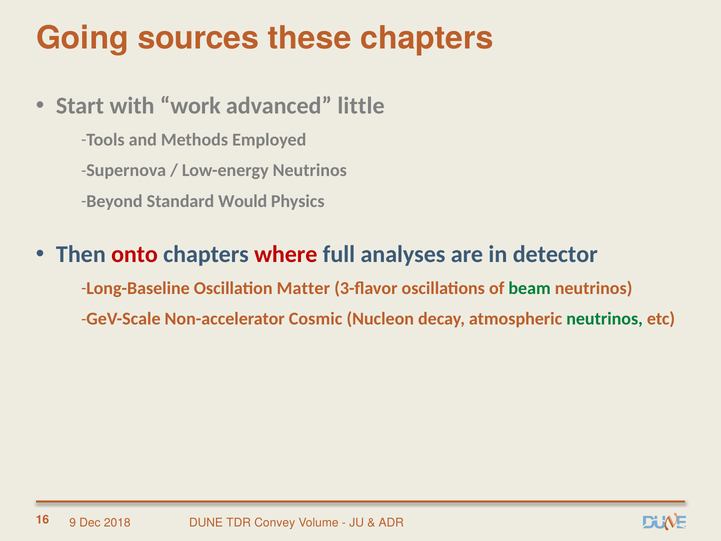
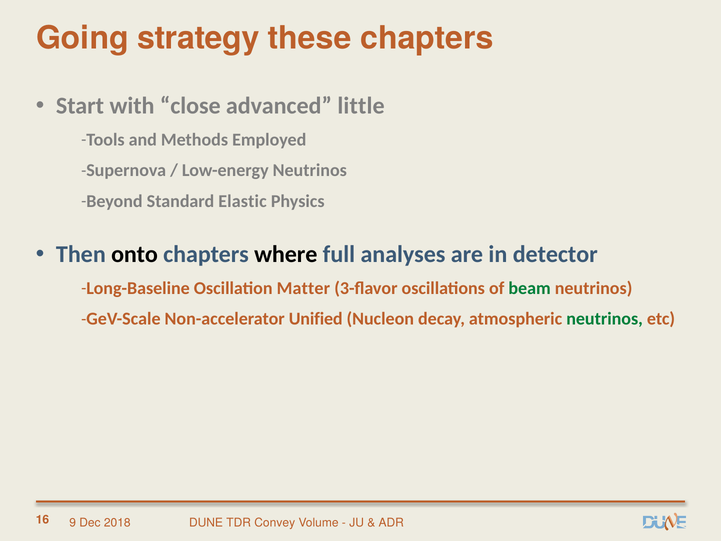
sources: sources -> strategy
work: work -> close
Would: Would -> Elastic
onto colour: red -> black
where colour: red -> black
Cosmic: Cosmic -> Unified
